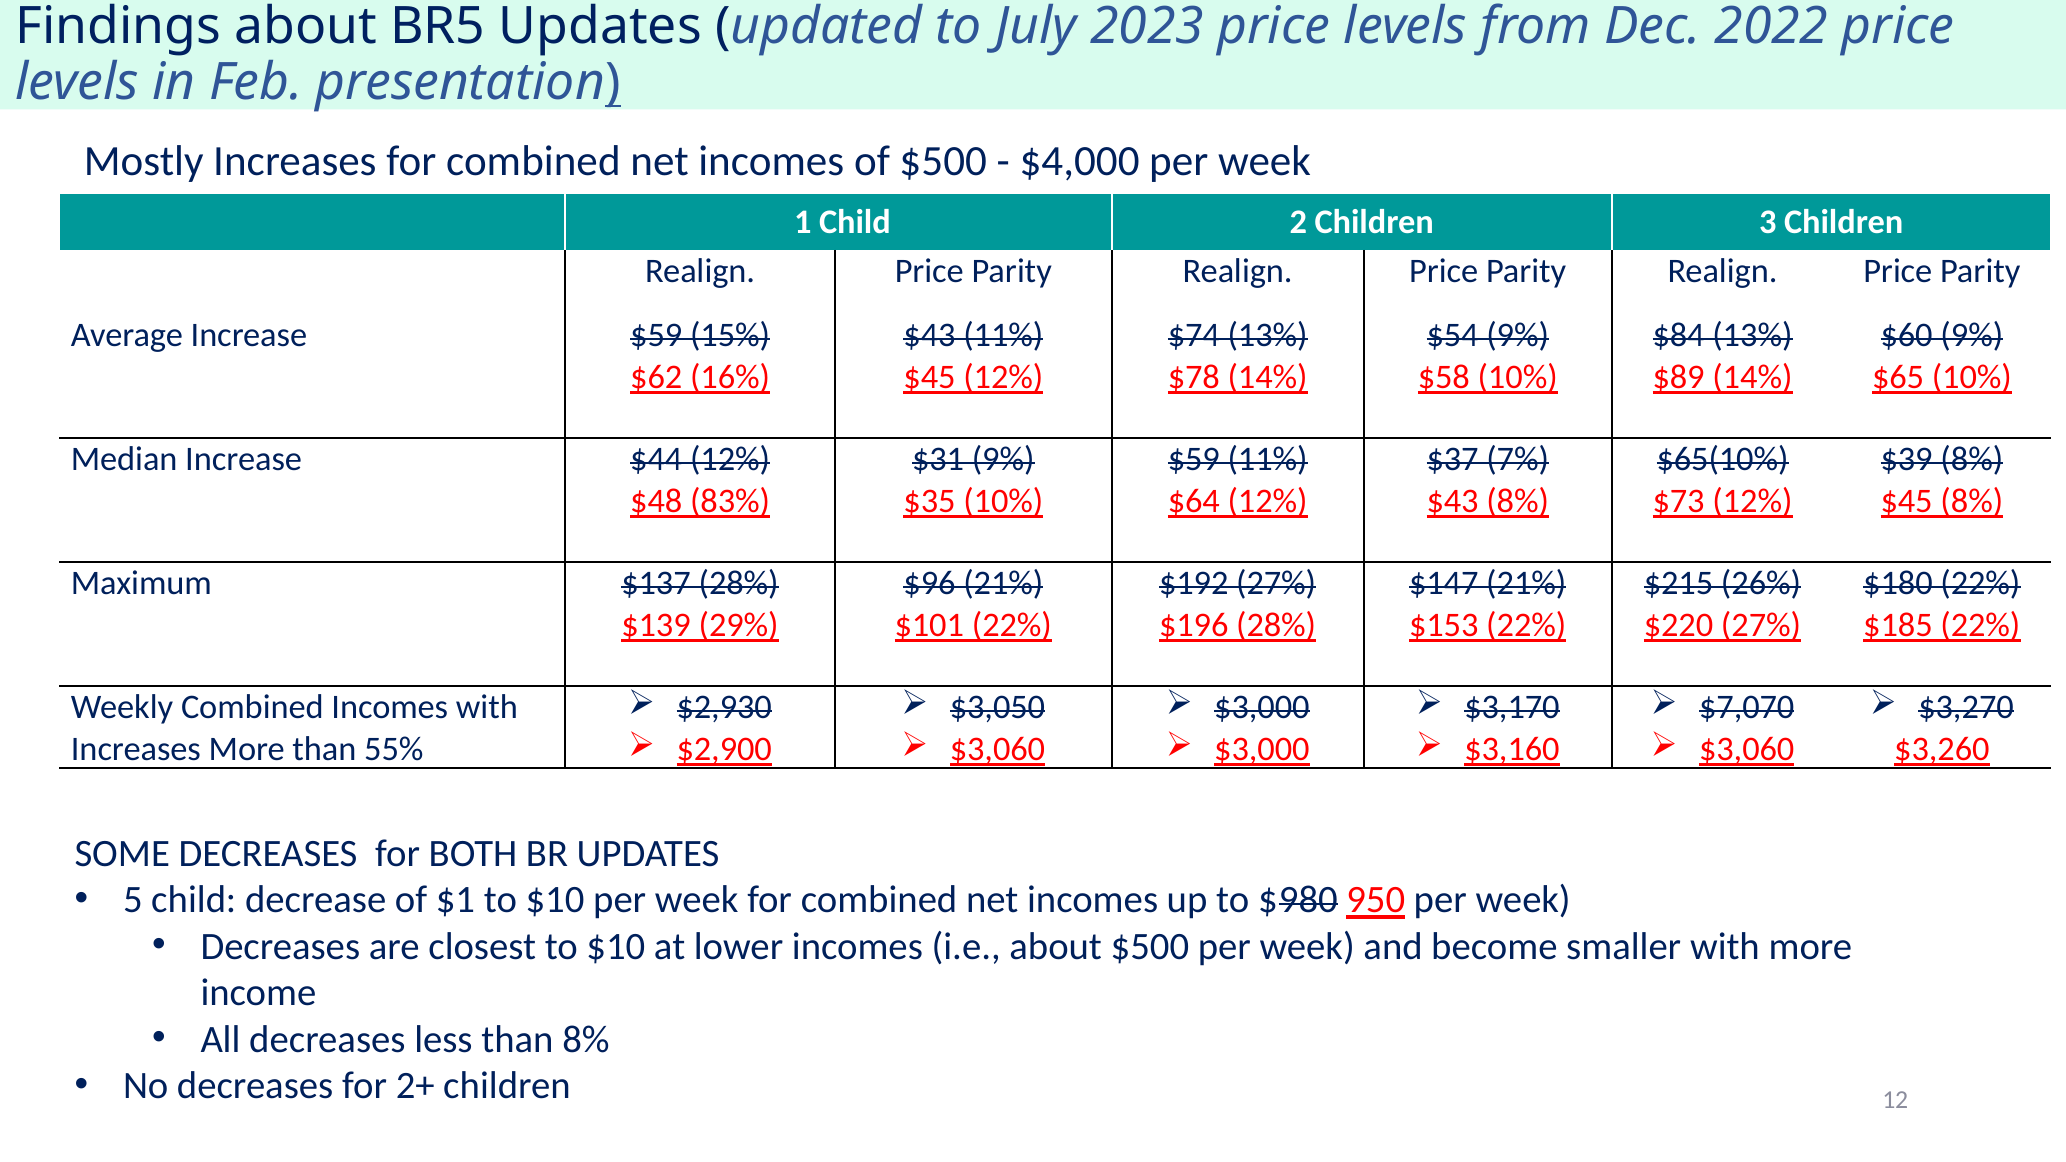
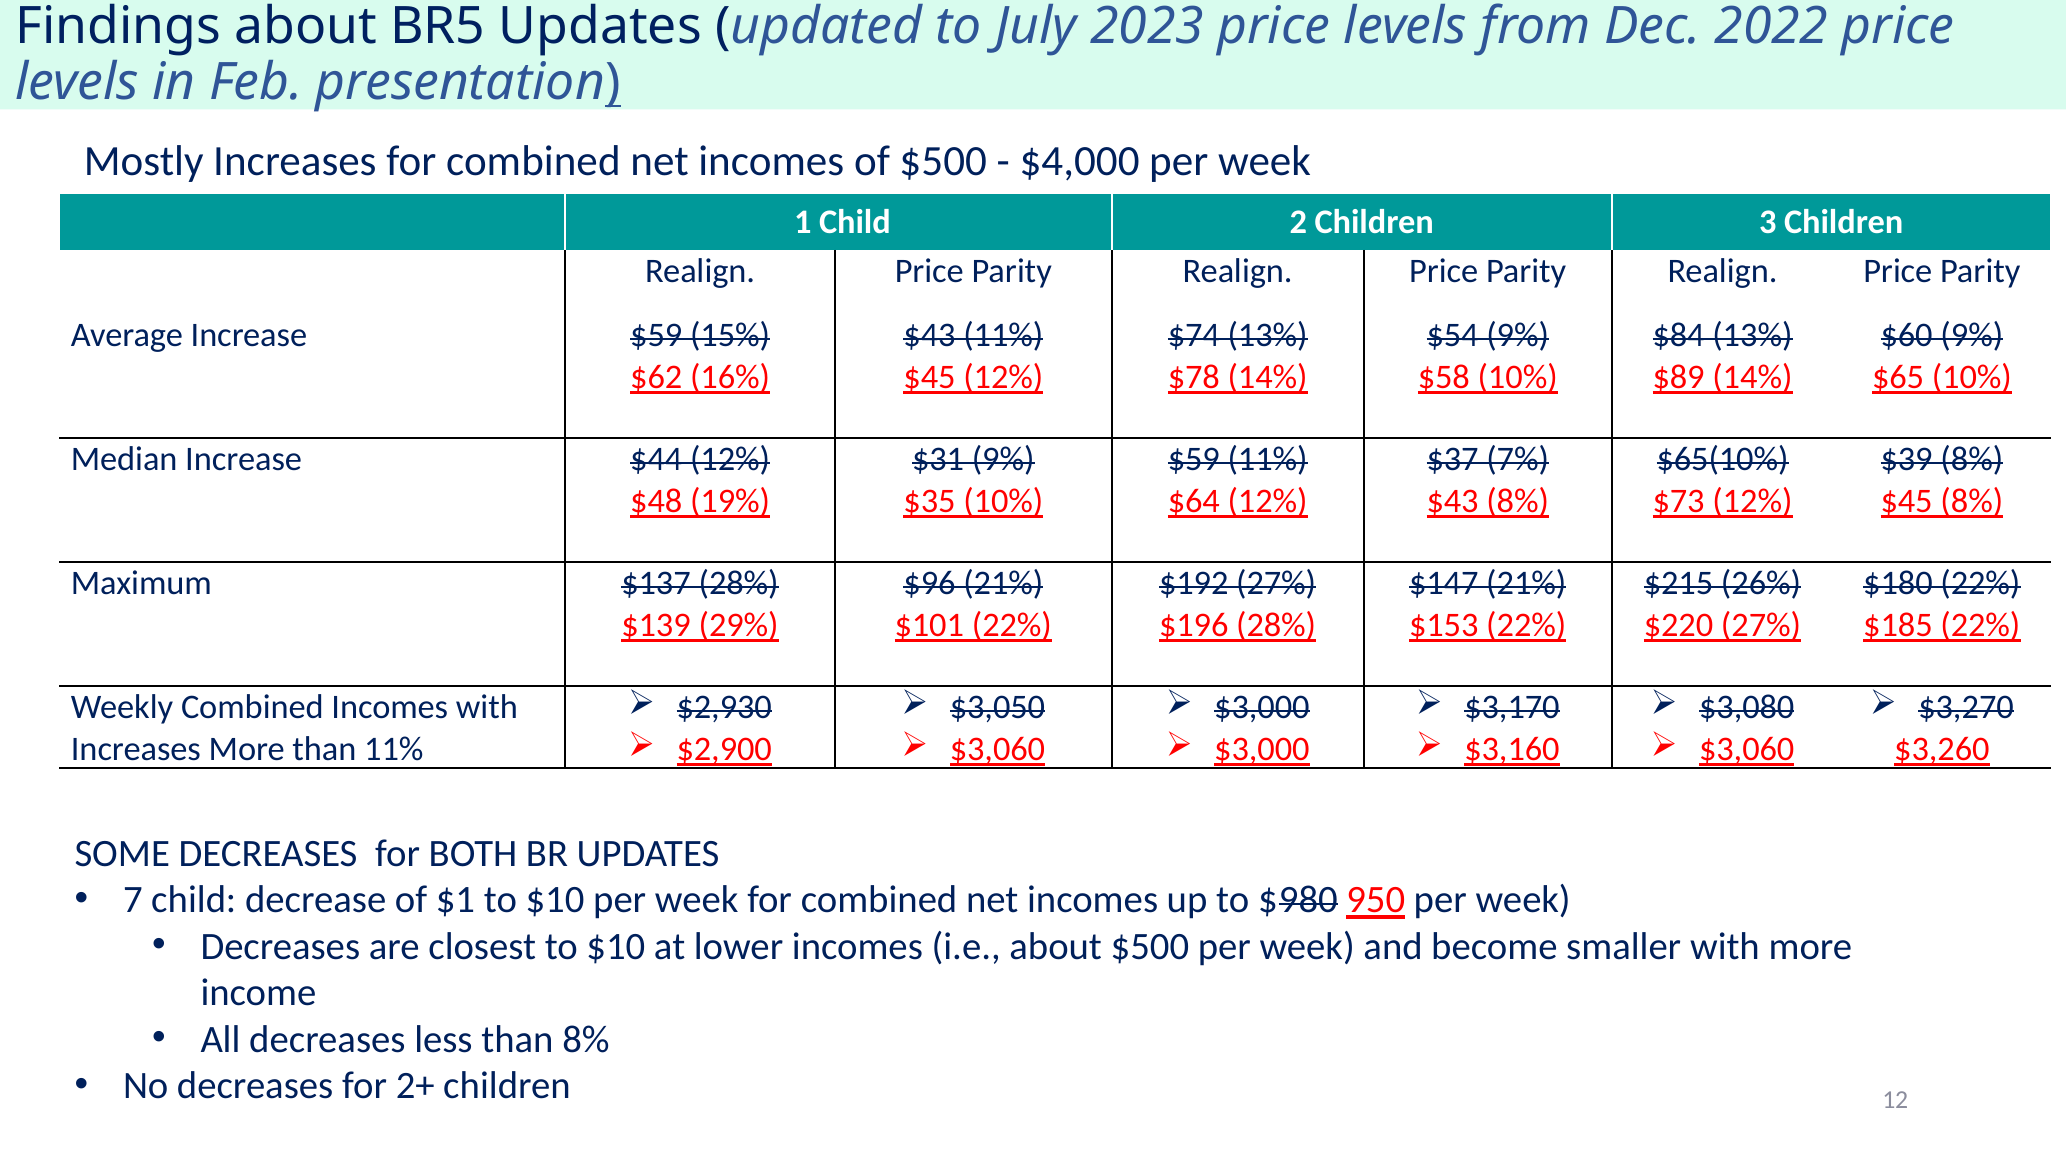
83%: 83% -> 19%
$7,070: $7,070 -> $3,080
than 55%: 55% -> 11%
5: 5 -> 7
